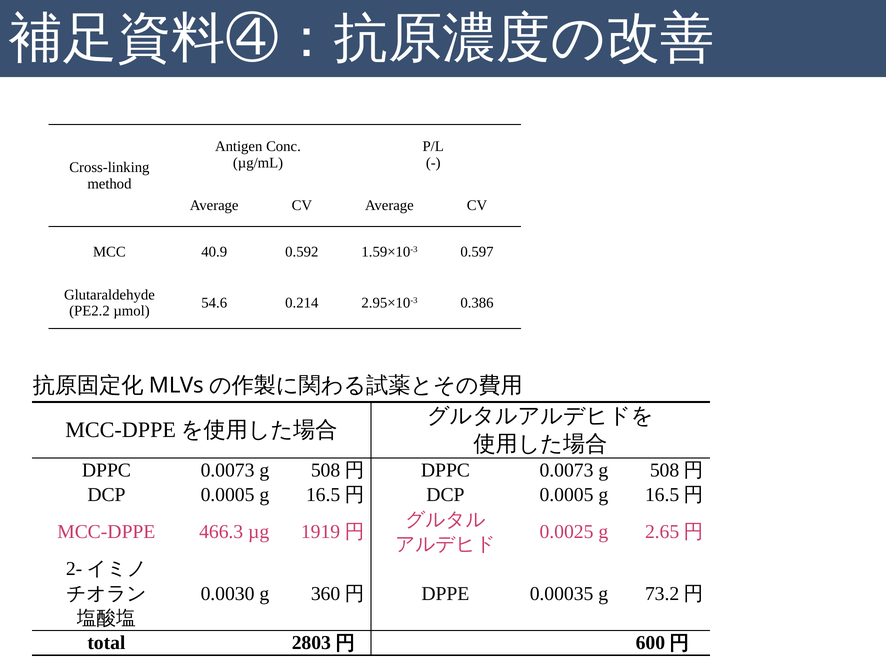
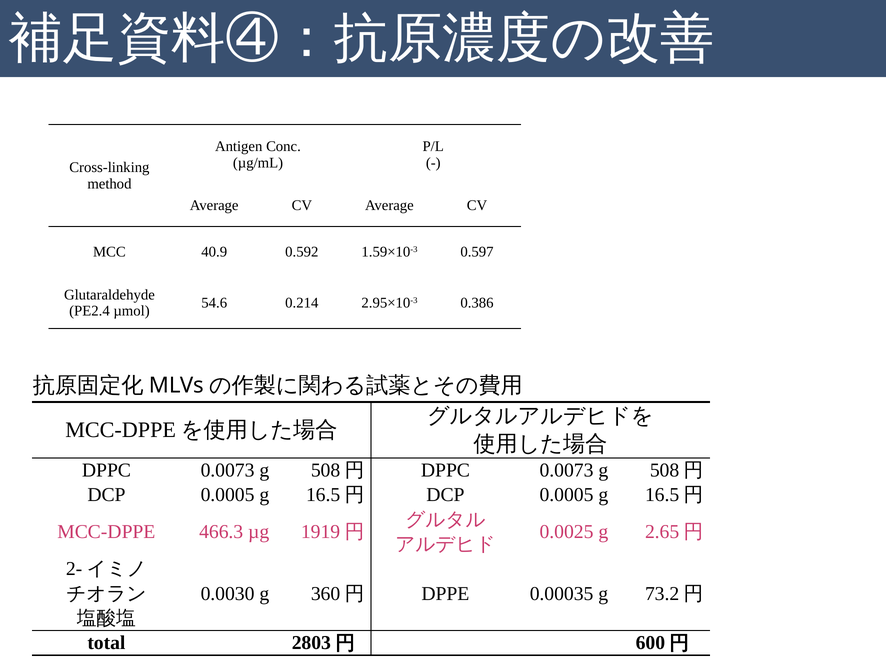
PE2.2: PE2.2 -> PE2.4
